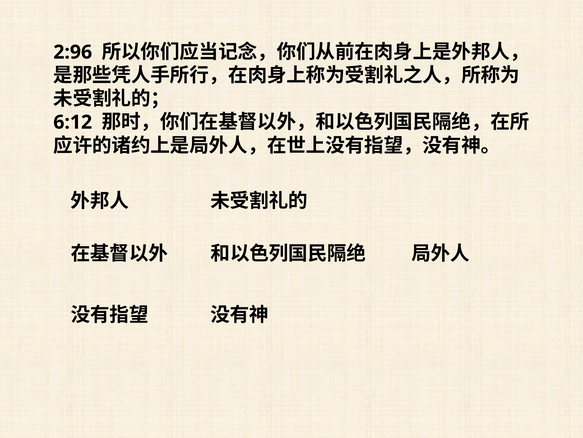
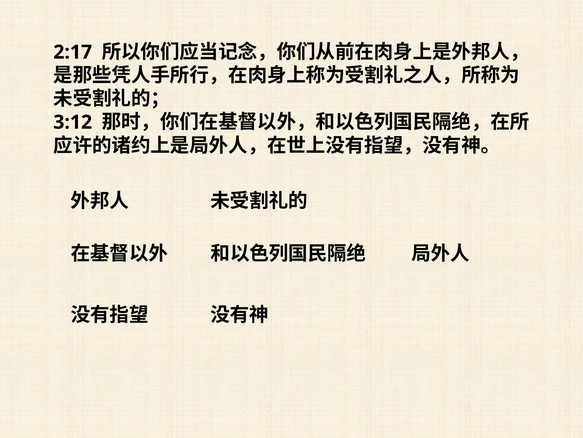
2:96: 2:96 -> 2:17
6:12: 6:12 -> 3:12
